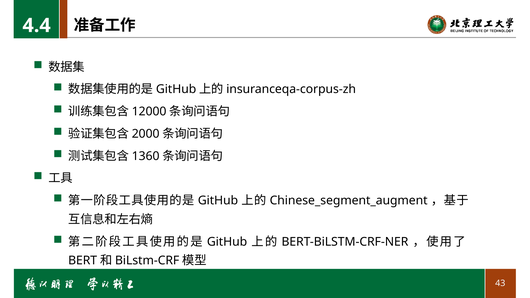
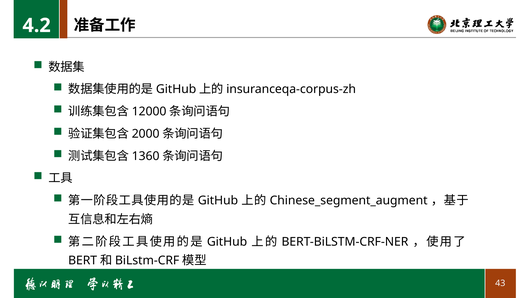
4.4: 4.4 -> 4.2
